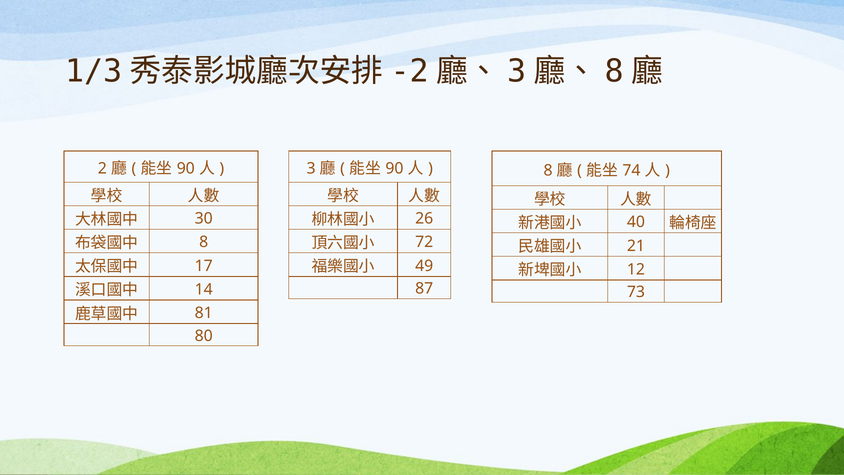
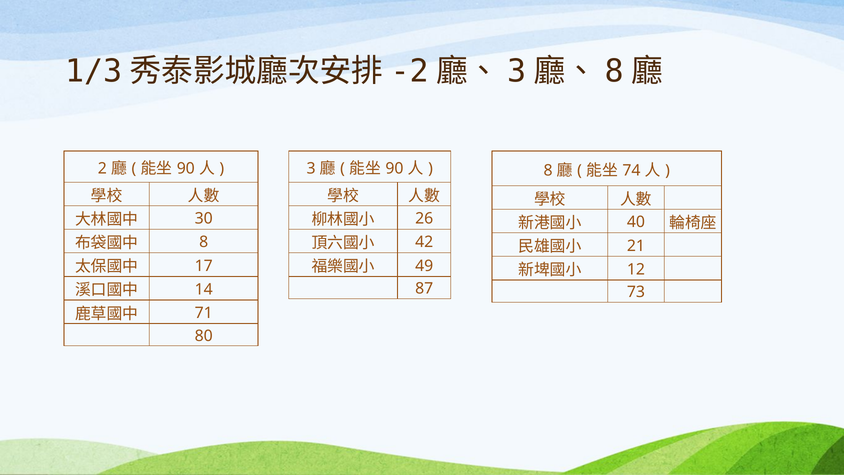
72: 72 -> 42
81: 81 -> 71
